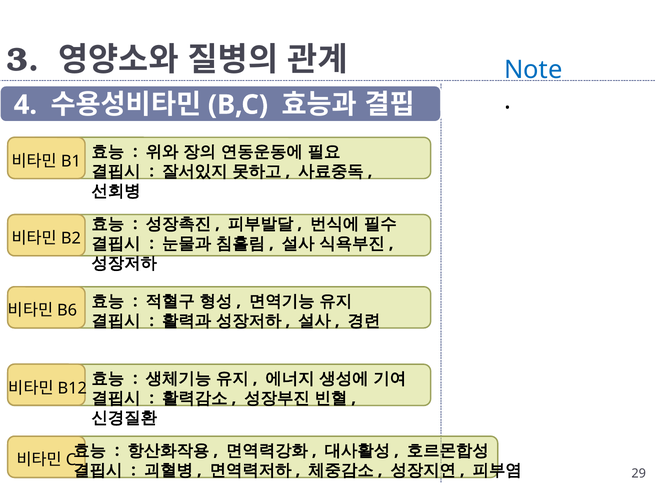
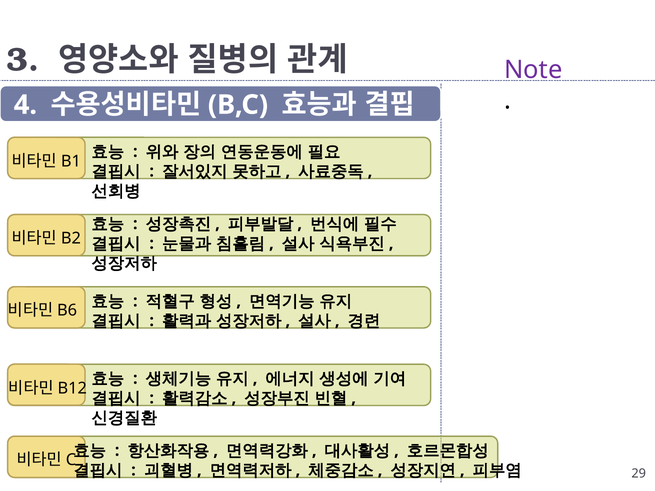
Note colour: blue -> purple
